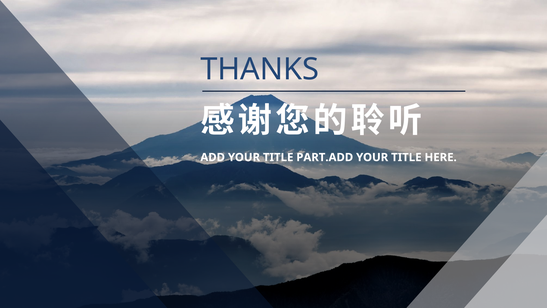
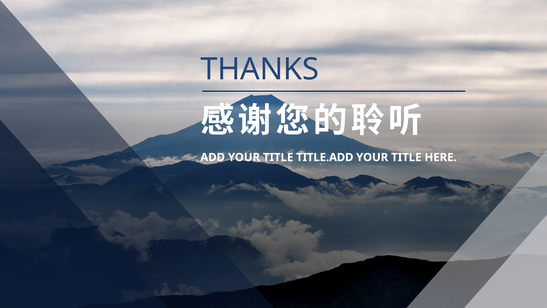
PART.ADD: PART.ADD -> TITLE.ADD
